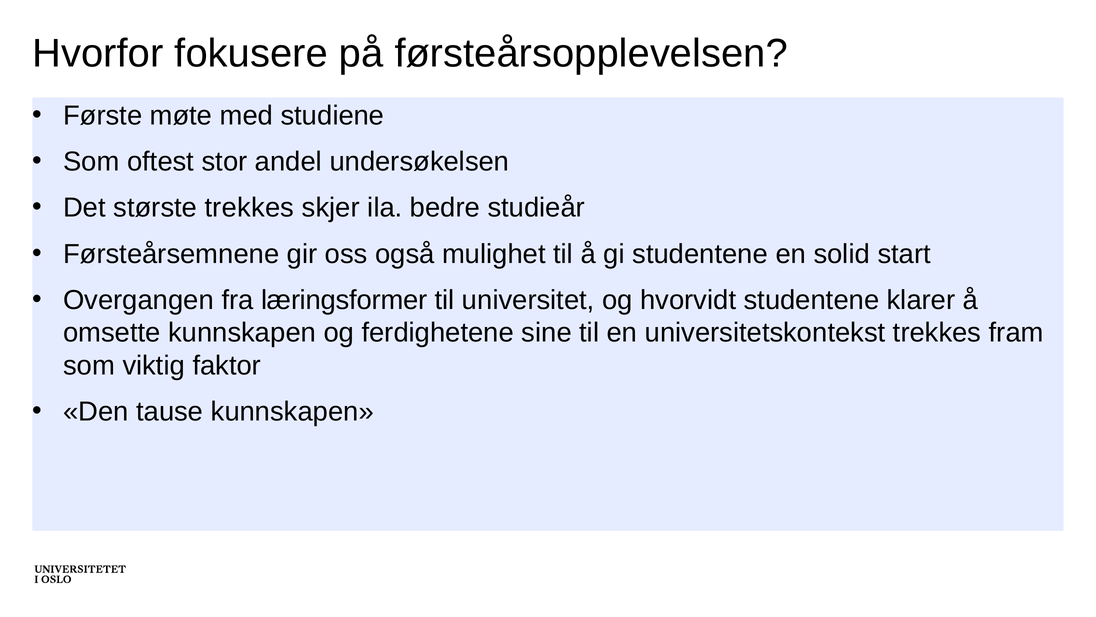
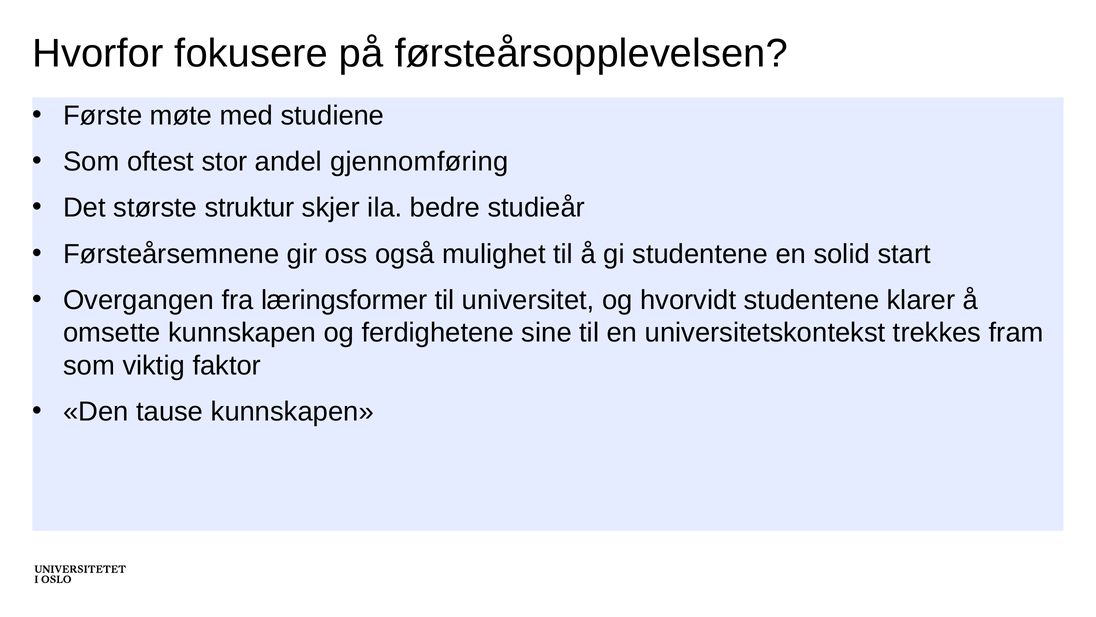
undersøkelsen: undersøkelsen -> gjennomføring
største trekkes: trekkes -> struktur
